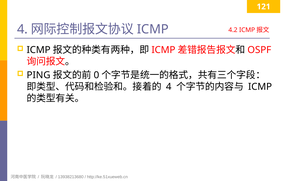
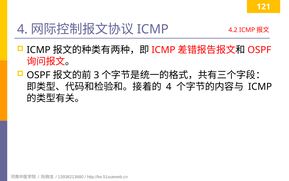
PING at (39, 75): PING -> OSPF
0: 0 -> 3
